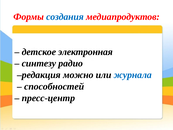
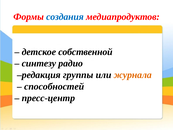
электронная: электронная -> собственной
можно: можно -> группы
журнала colour: blue -> orange
